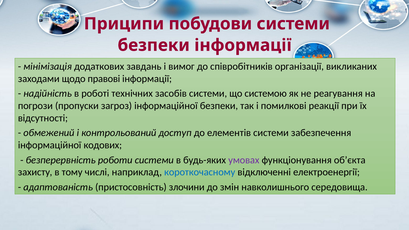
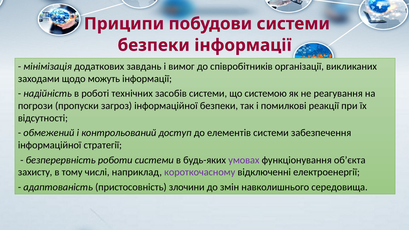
правові: правові -> можуть
кодових: кодових -> стратегії
короткочасному colour: blue -> purple
